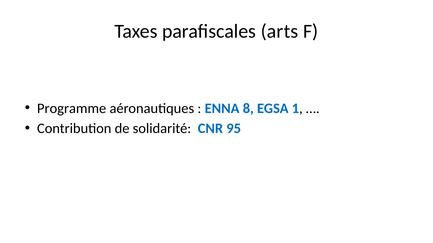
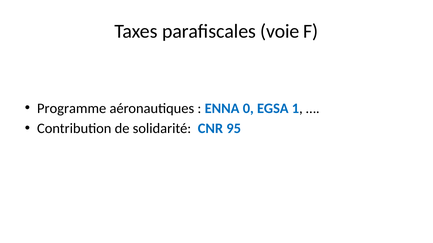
arts: arts -> voie
8: 8 -> 0
